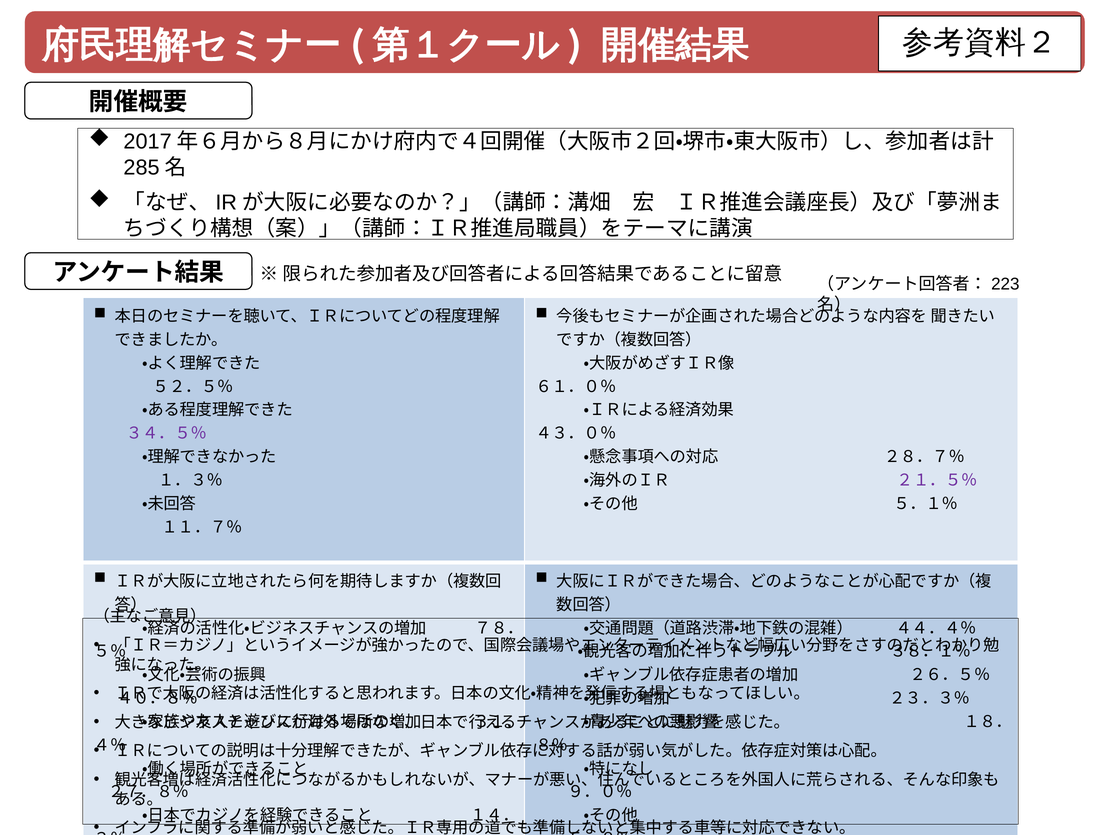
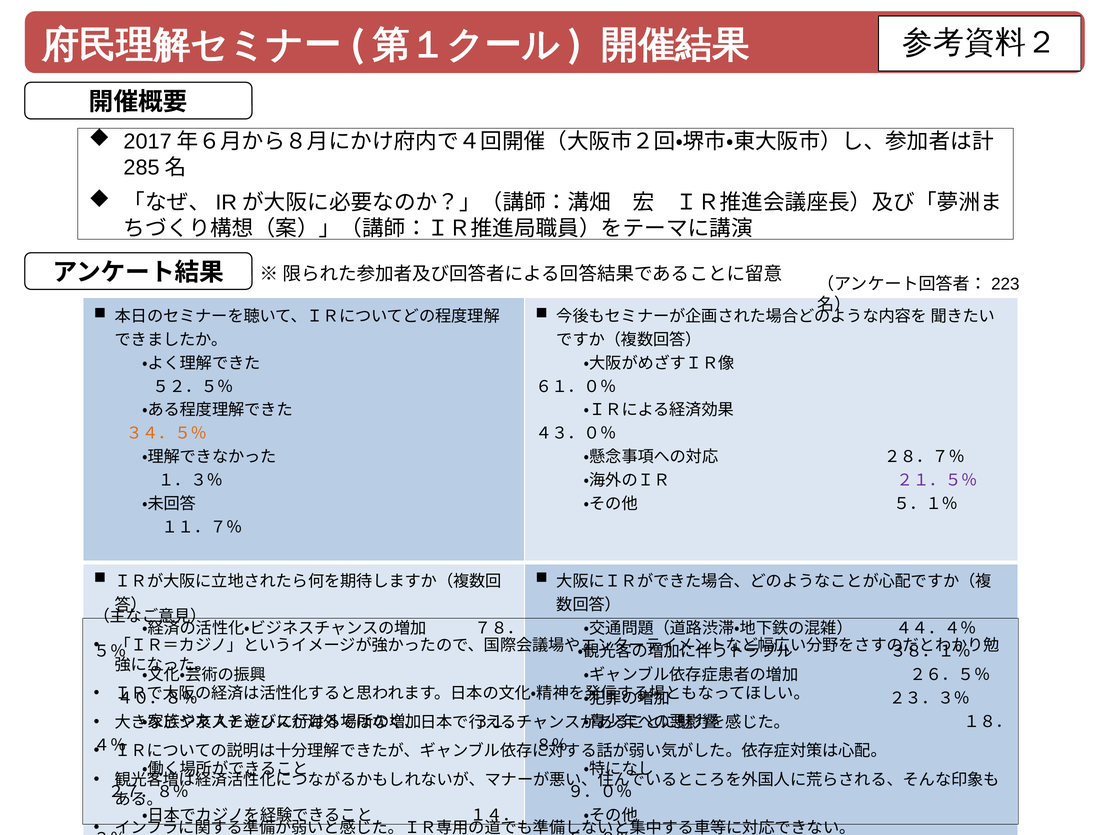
３４．５％ colour: purple -> orange
